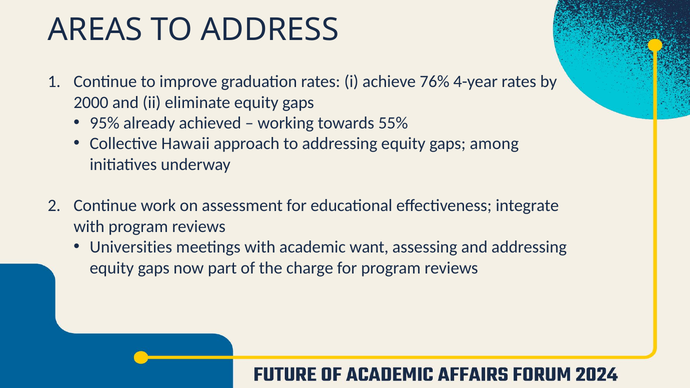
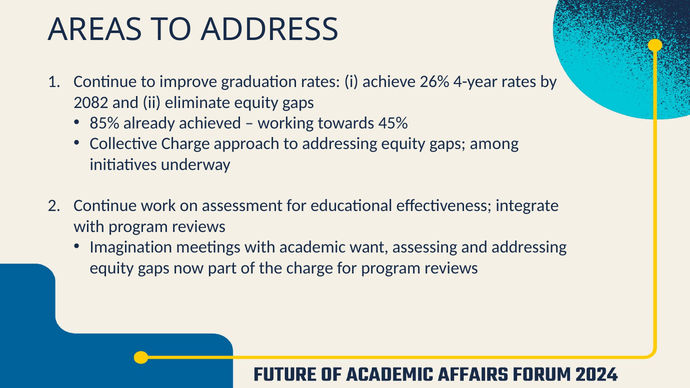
76%: 76% -> 26%
2000: 2000 -> 2082
95%: 95% -> 85%
55%: 55% -> 45%
Collective Hawaii: Hawaii -> Charge
Universities: Universities -> Imagination
